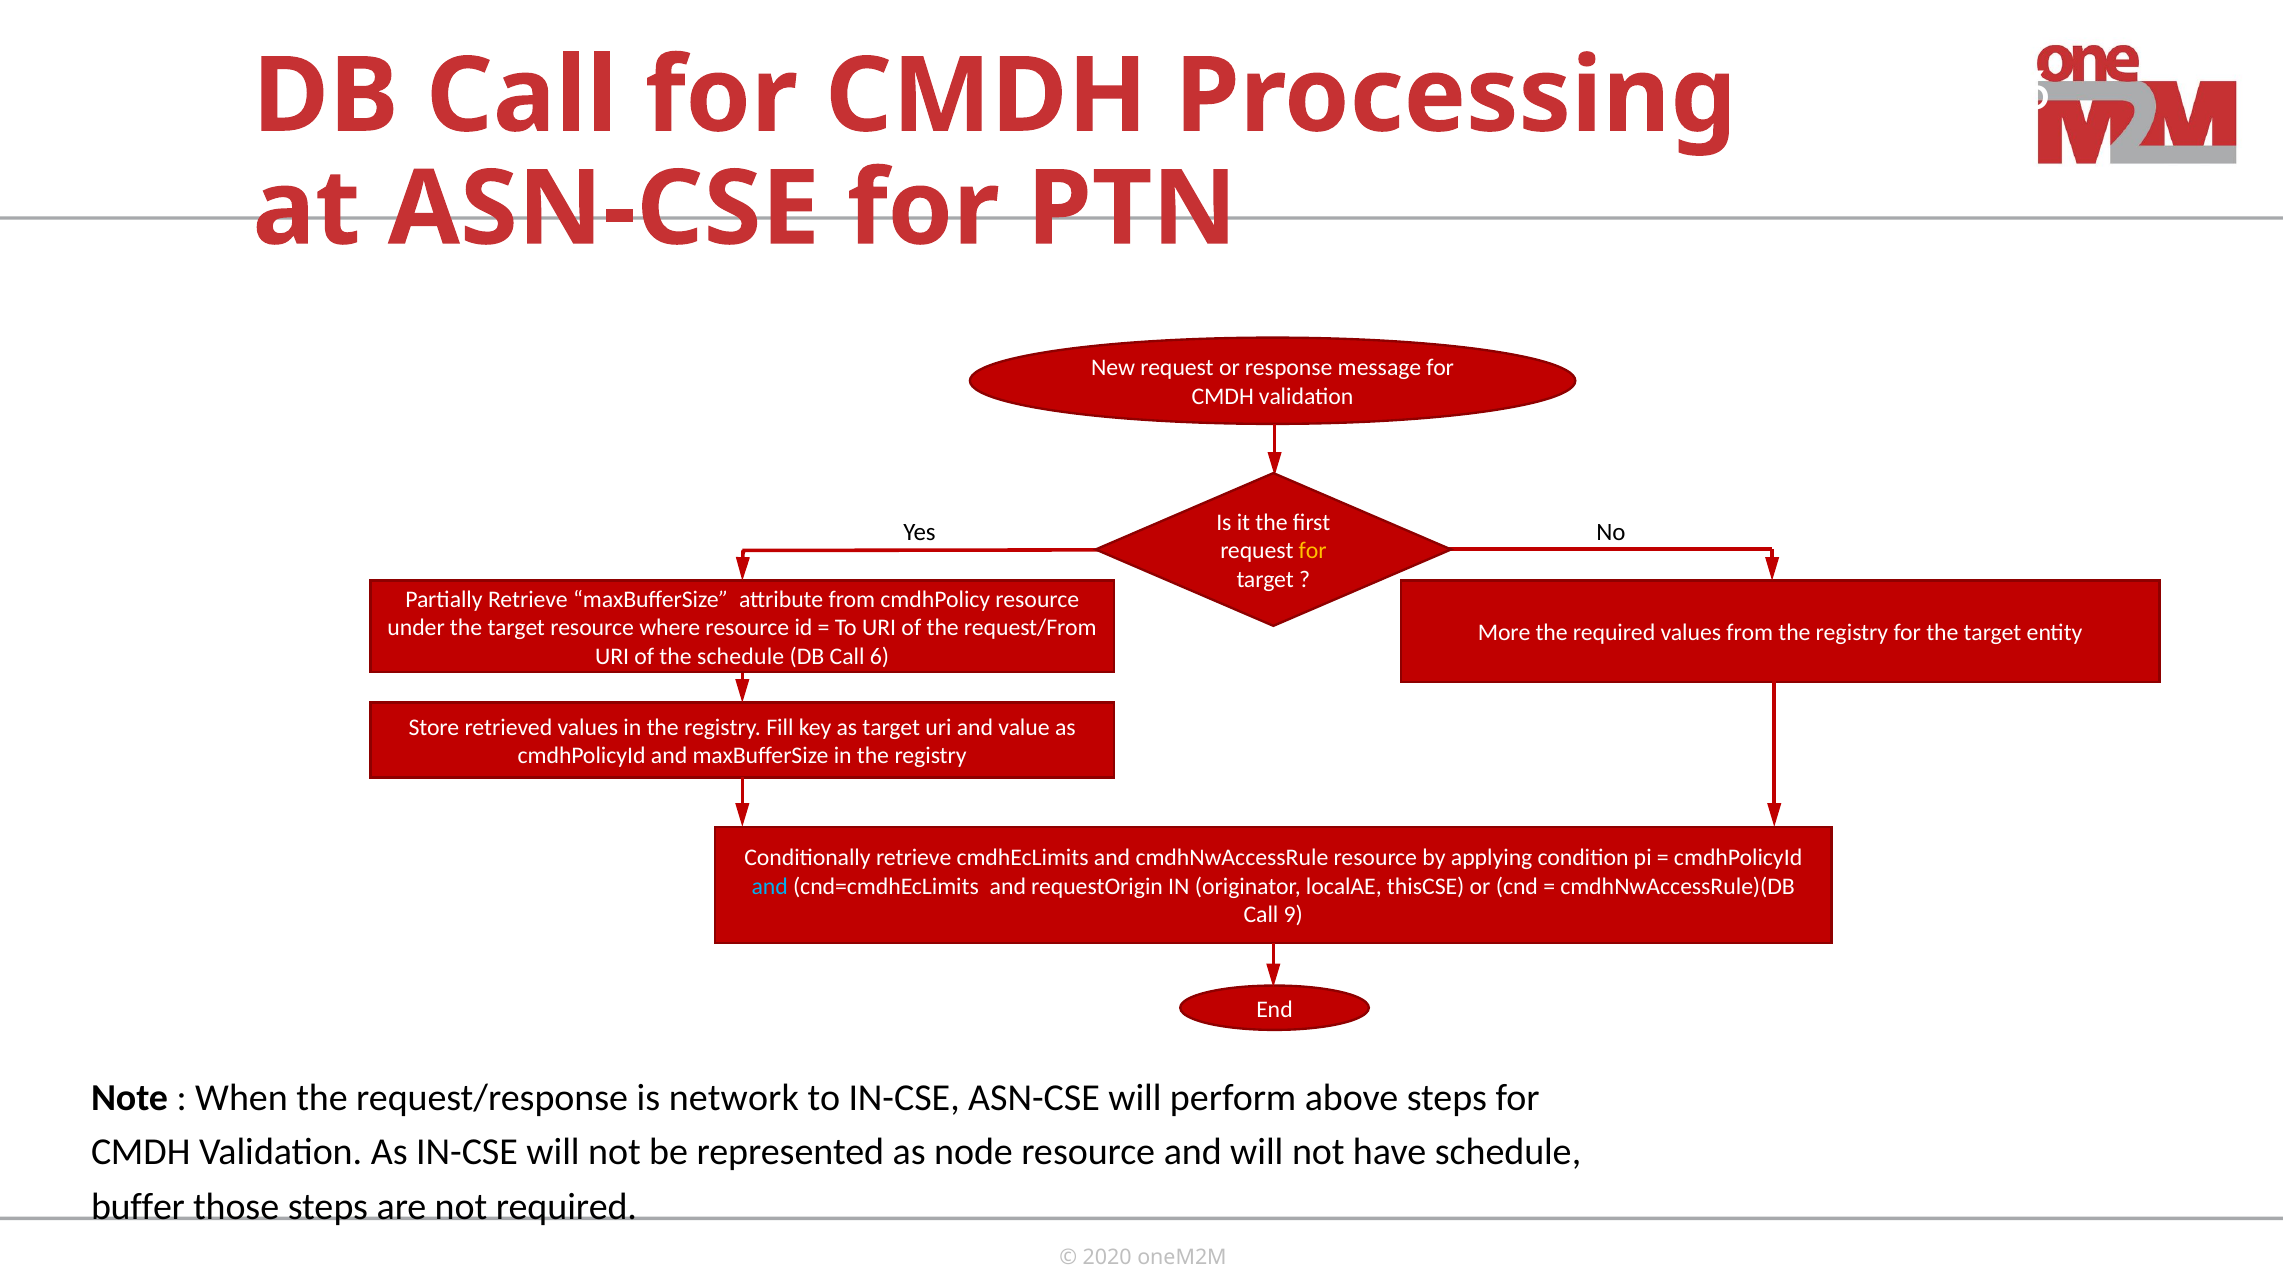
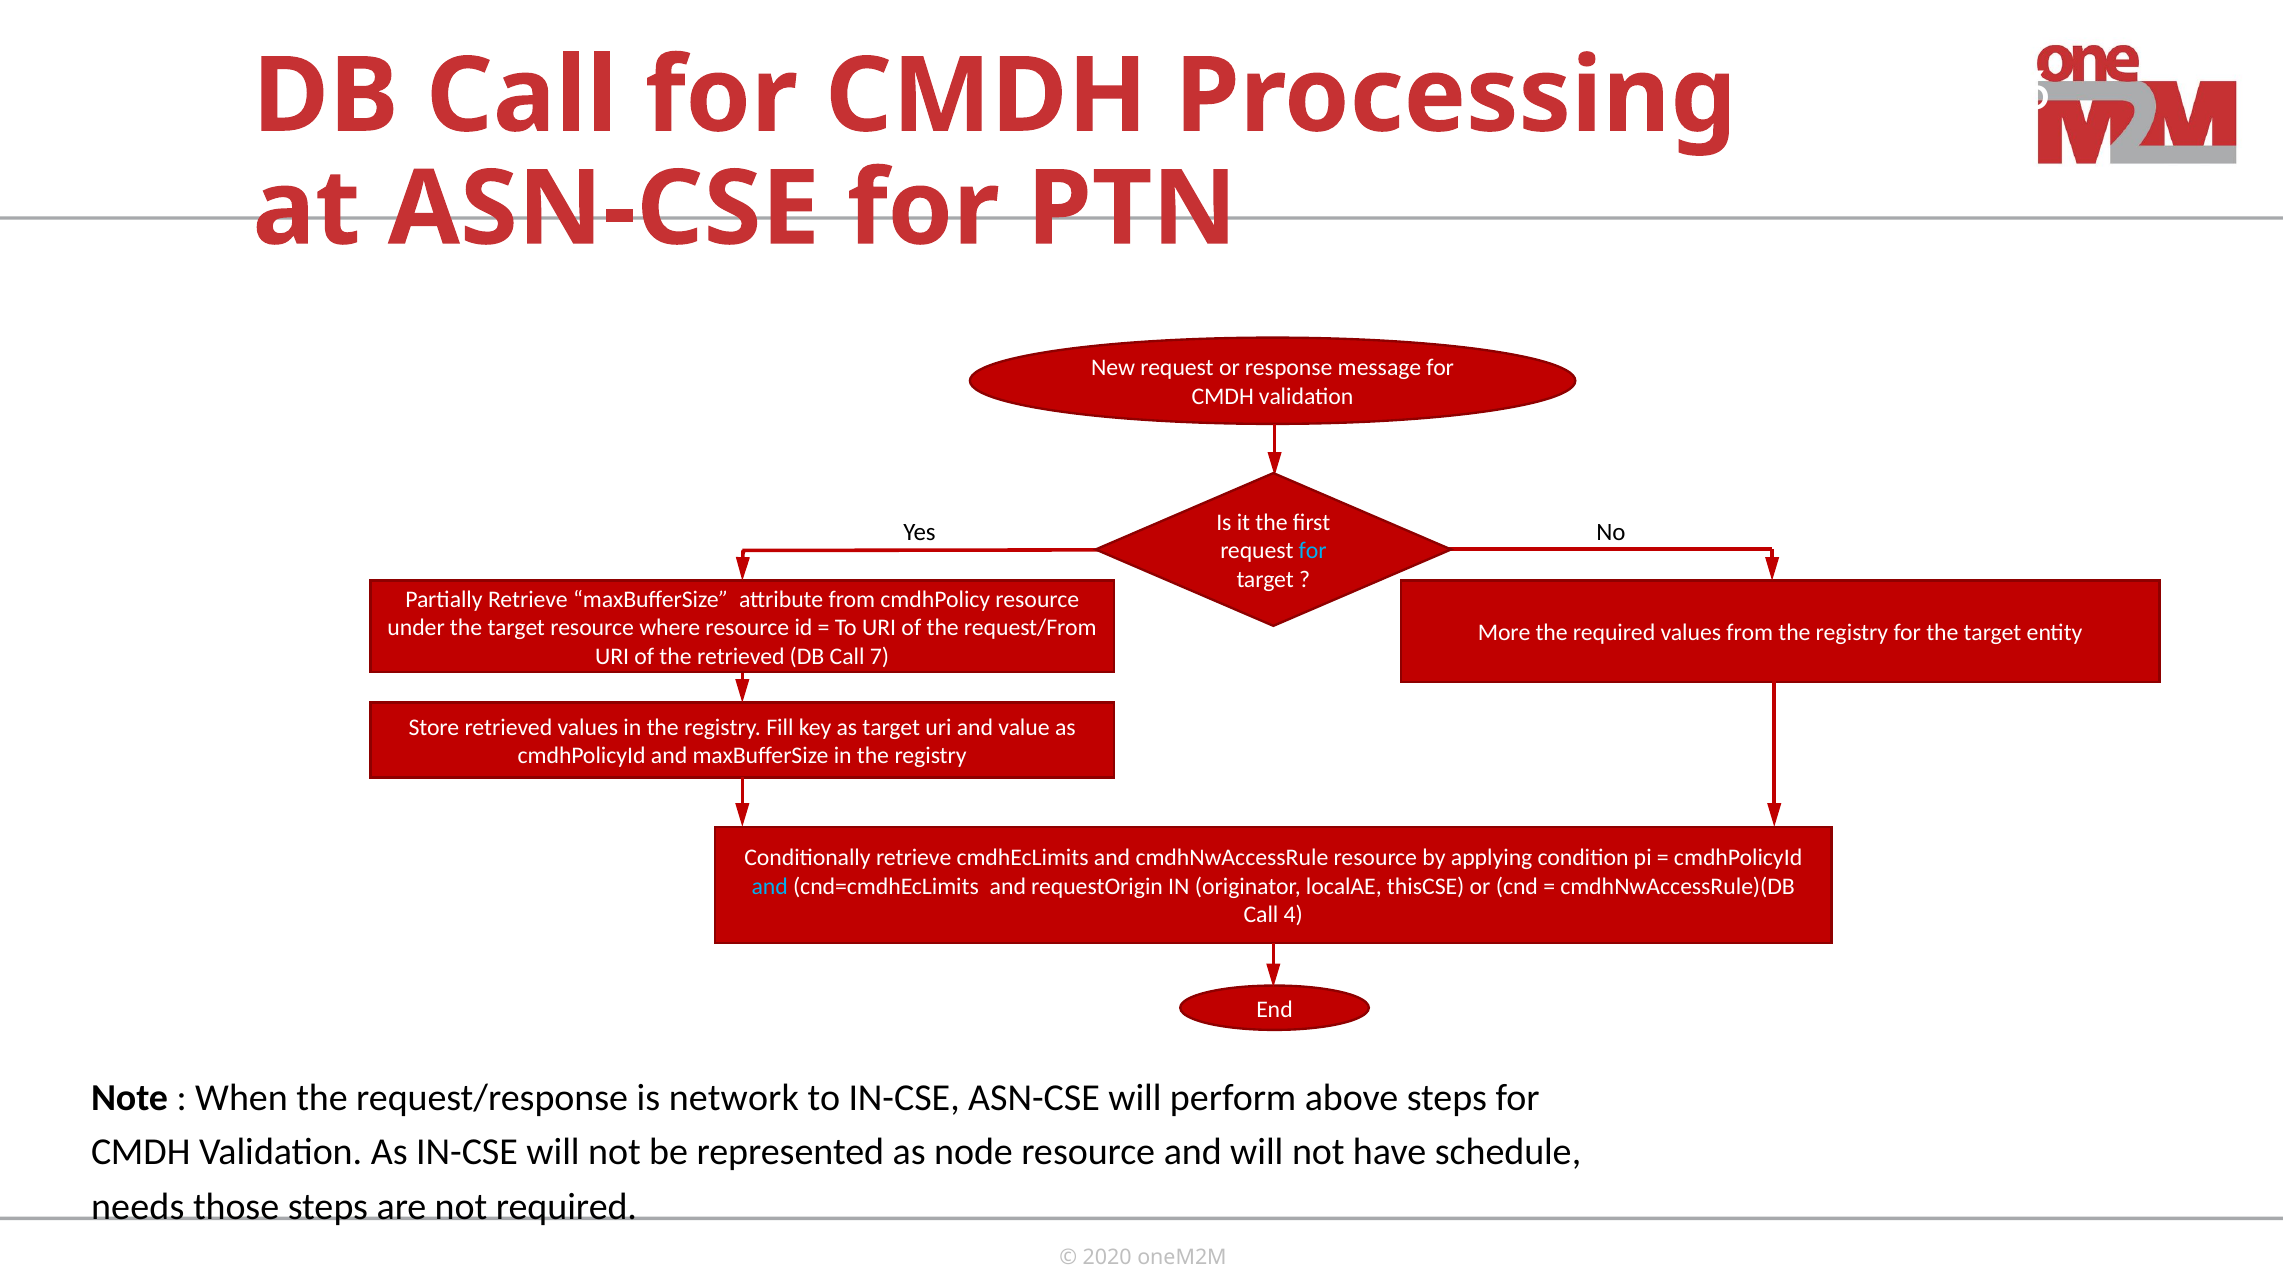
for at (1313, 551) colour: yellow -> light blue
the schedule: schedule -> retrieved
6: 6 -> 7
9: 9 -> 4
buffer: buffer -> needs
